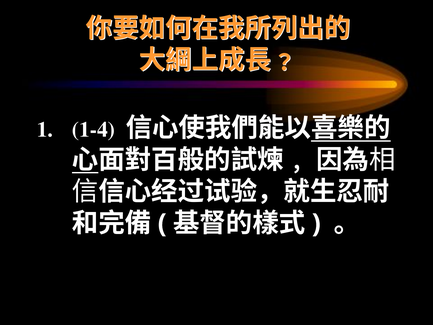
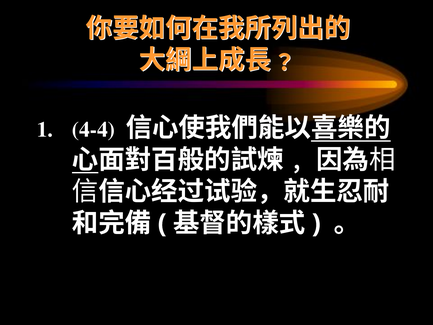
1-4: 1-4 -> 4-4
